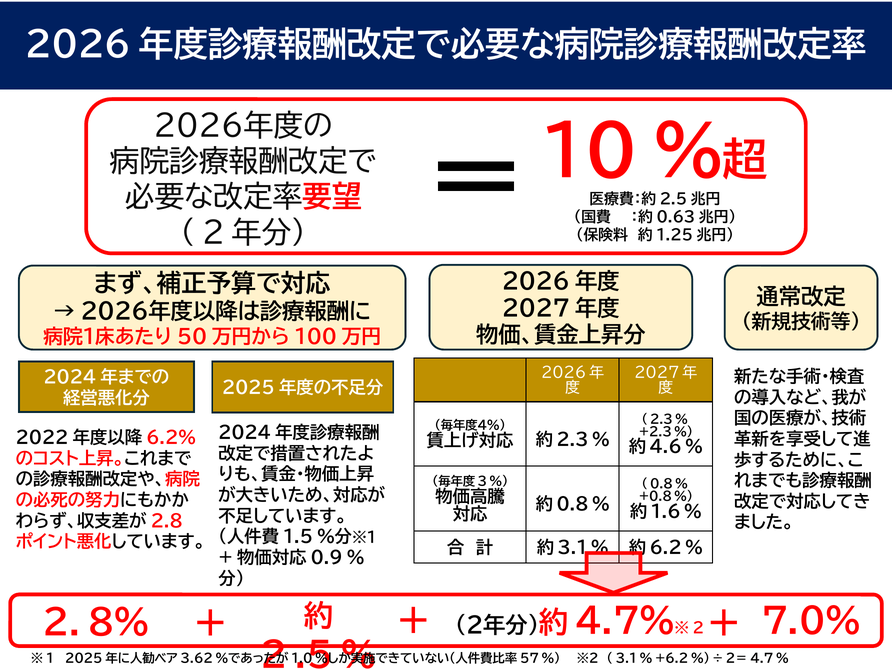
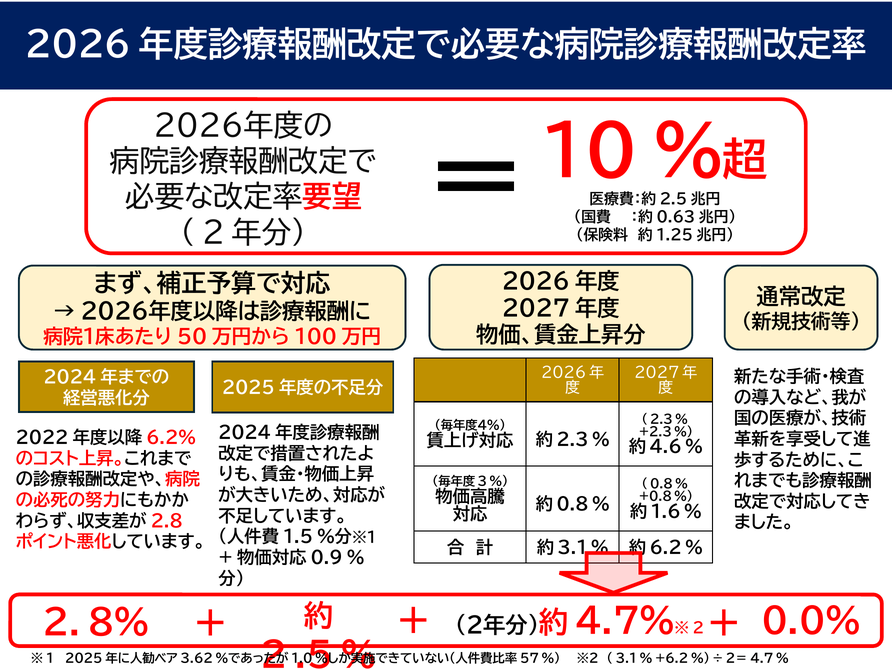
7.0%: 7.0% -> 0.0%
